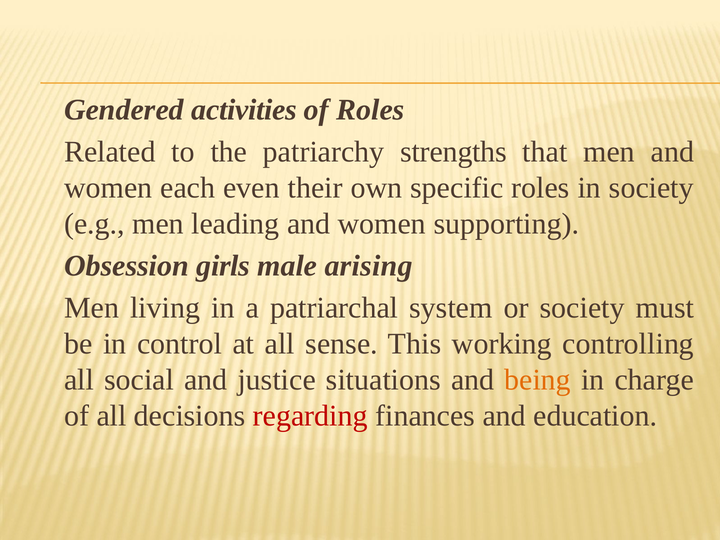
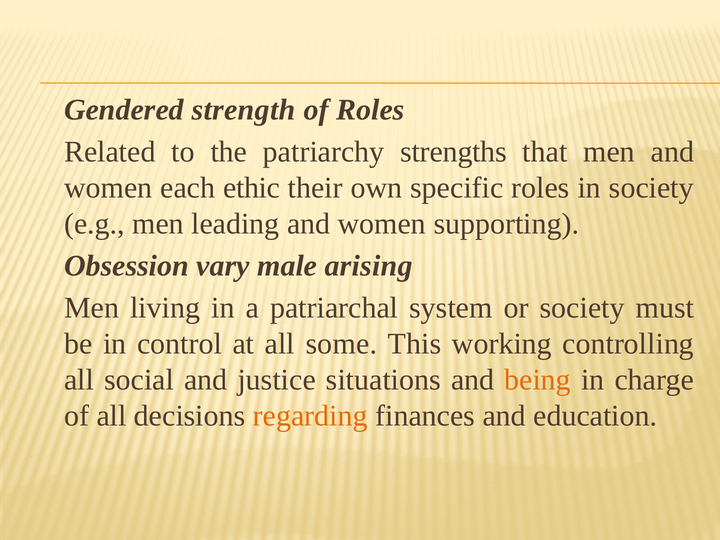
activities: activities -> strength
even: even -> ethic
girls: girls -> vary
sense: sense -> some
regarding colour: red -> orange
